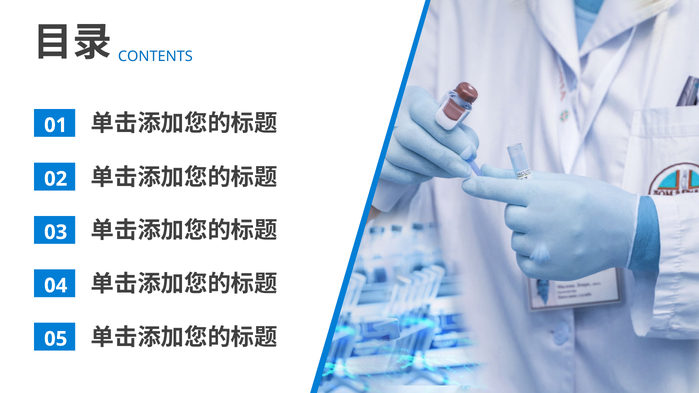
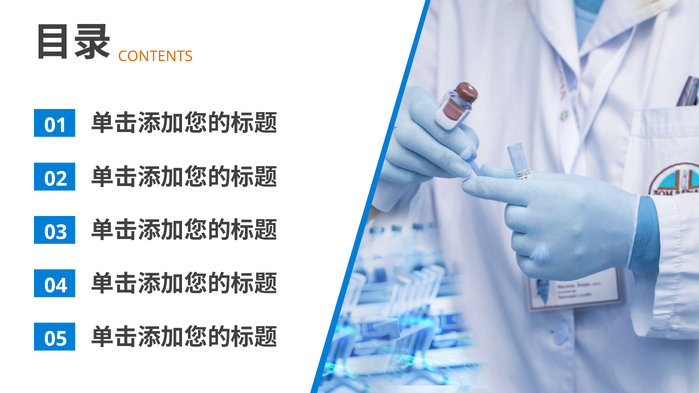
CONTENTS colour: blue -> orange
